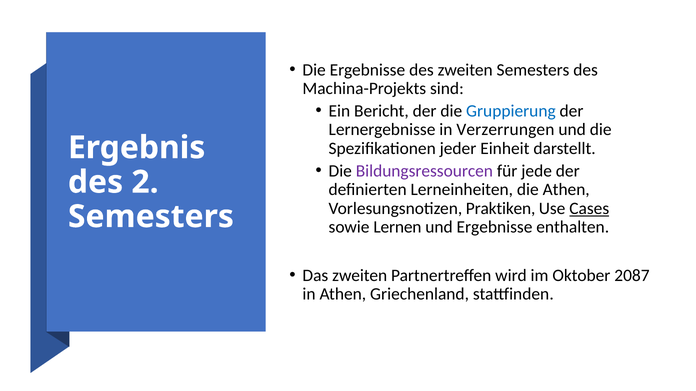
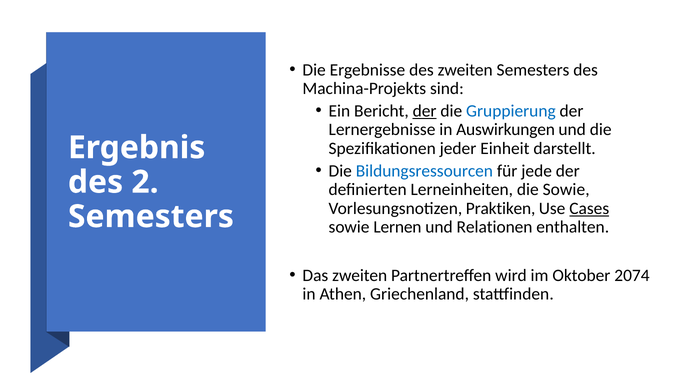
der at (425, 111) underline: none -> present
Verzerrungen: Verzerrungen -> Auswirkungen
Bildungsressourcen colour: purple -> blue
die Athen: Athen -> Sowie
und Ergebnisse: Ergebnisse -> Relationen
2087: 2087 -> 2074
